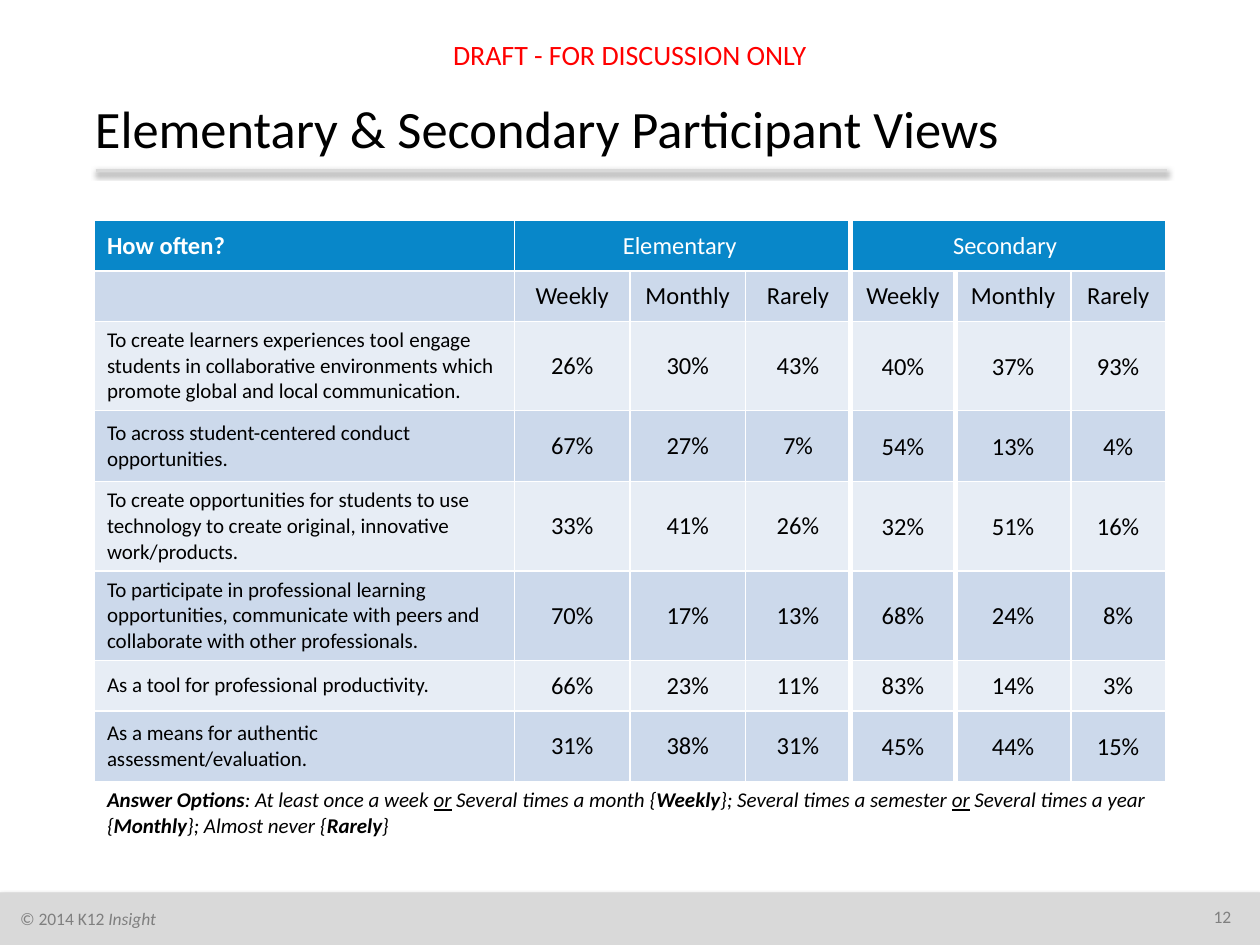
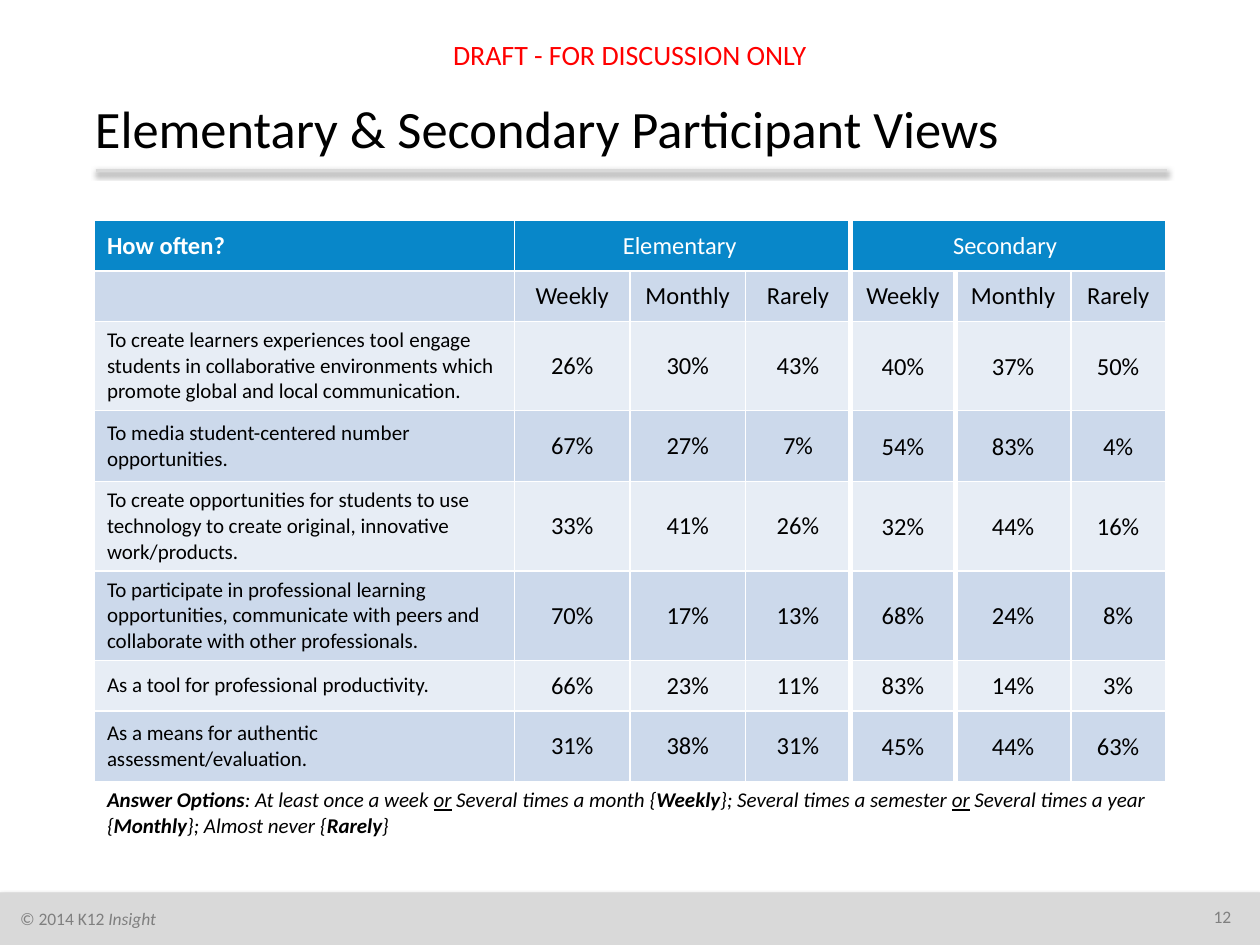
93%: 93% -> 50%
across: across -> media
conduct: conduct -> number
54% 13%: 13% -> 83%
32% 51%: 51% -> 44%
15%: 15% -> 63%
